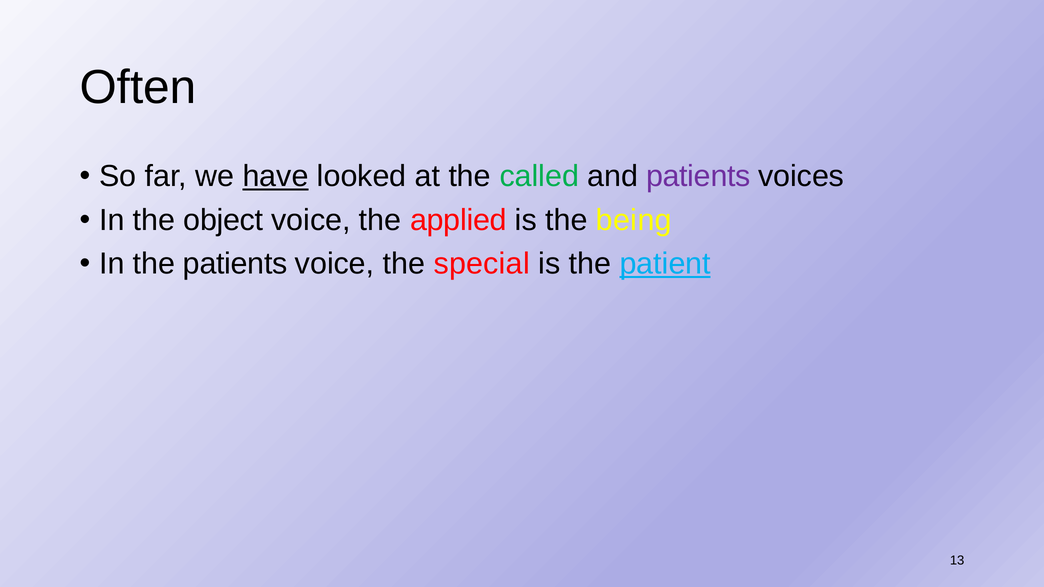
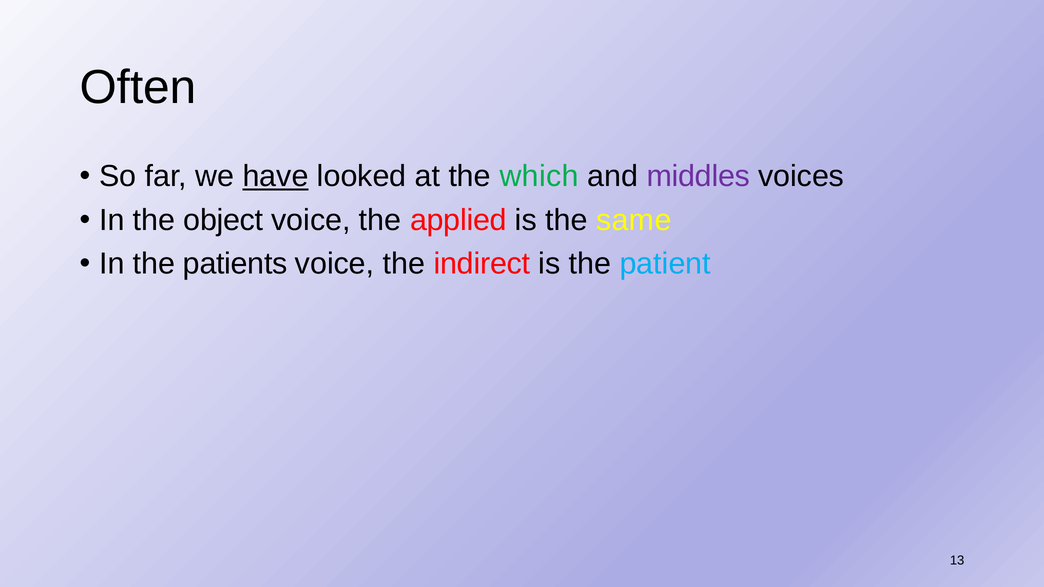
called: called -> which
and patients: patients -> middles
being: being -> same
special: special -> indirect
patient underline: present -> none
